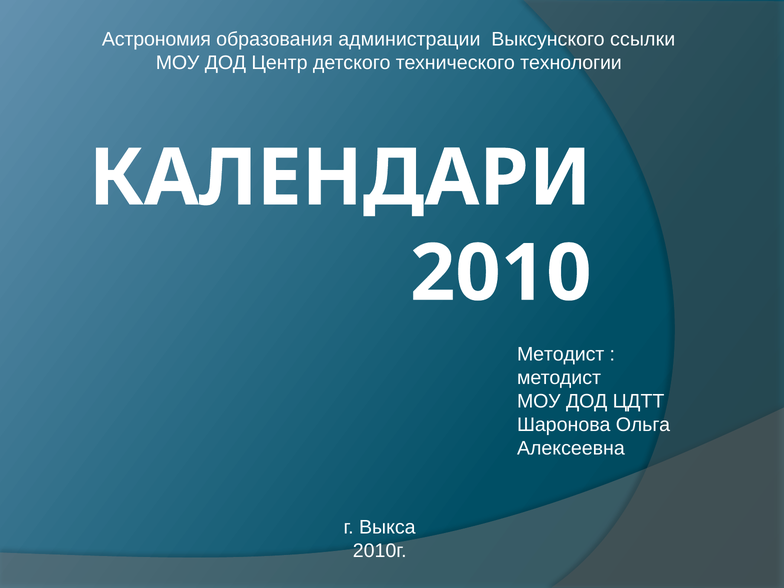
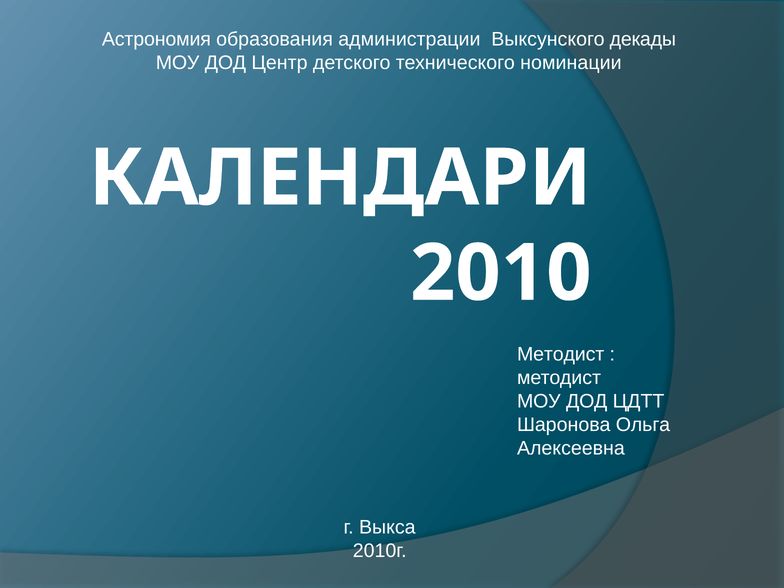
ссылки: ссылки -> декады
технологии: технологии -> номинации
